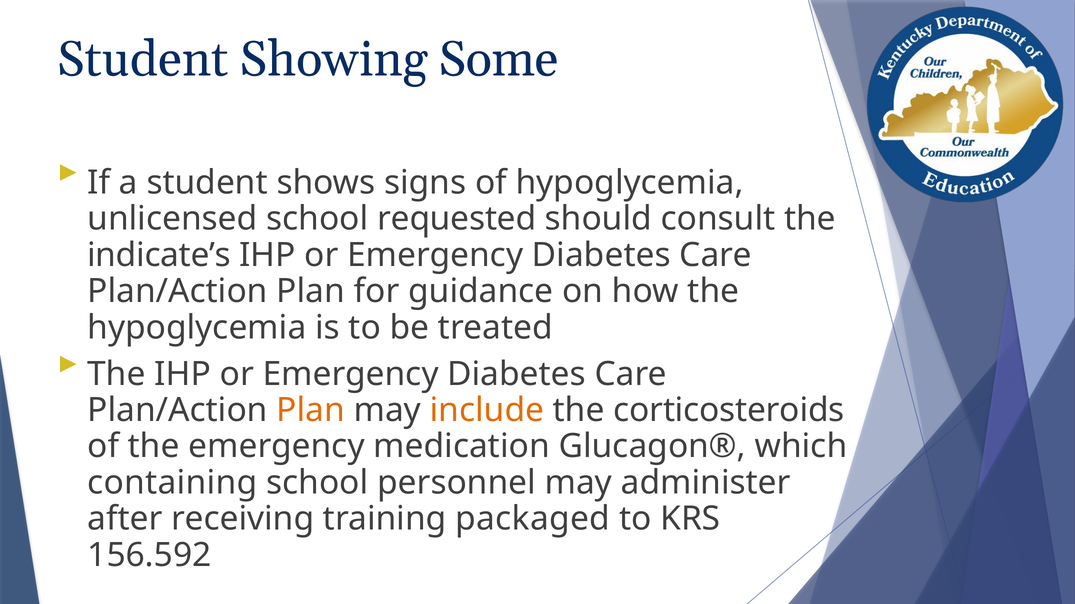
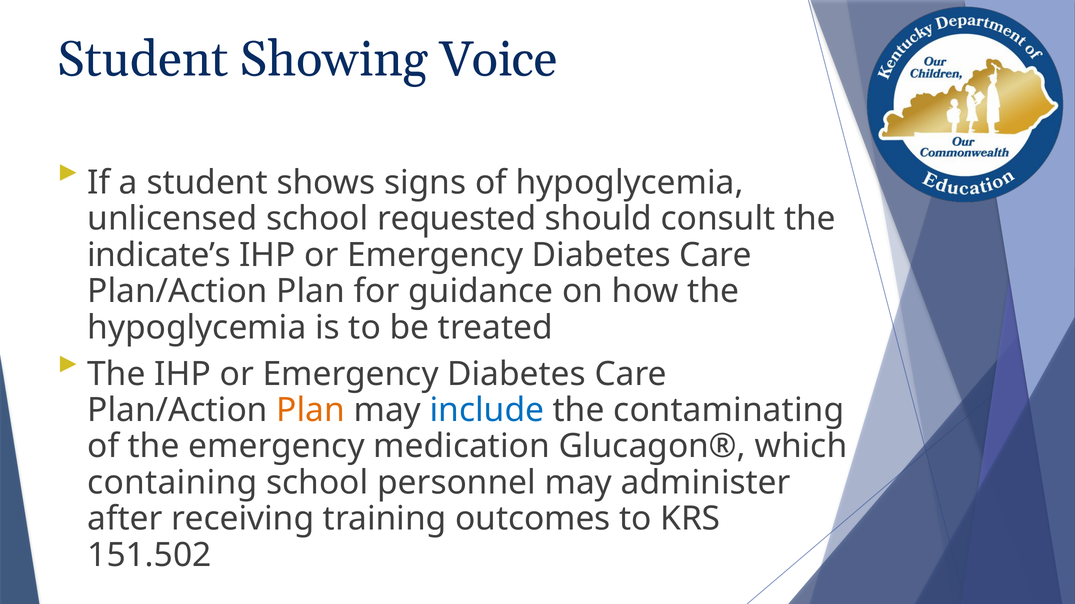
Some: Some -> Voice
include colour: orange -> blue
corticosteroids: corticosteroids -> contaminating
packaged: packaged -> outcomes
156.592: 156.592 -> 151.502
